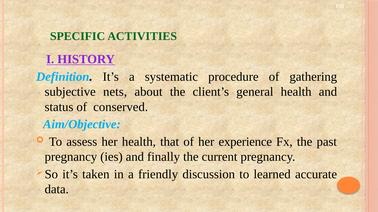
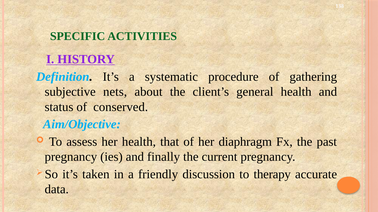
experience: experience -> diaphragm
learned: learned -> therapy
